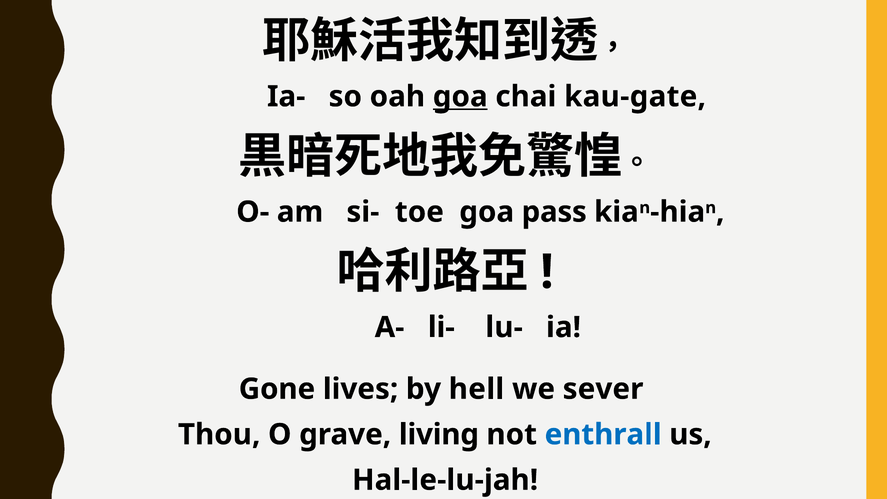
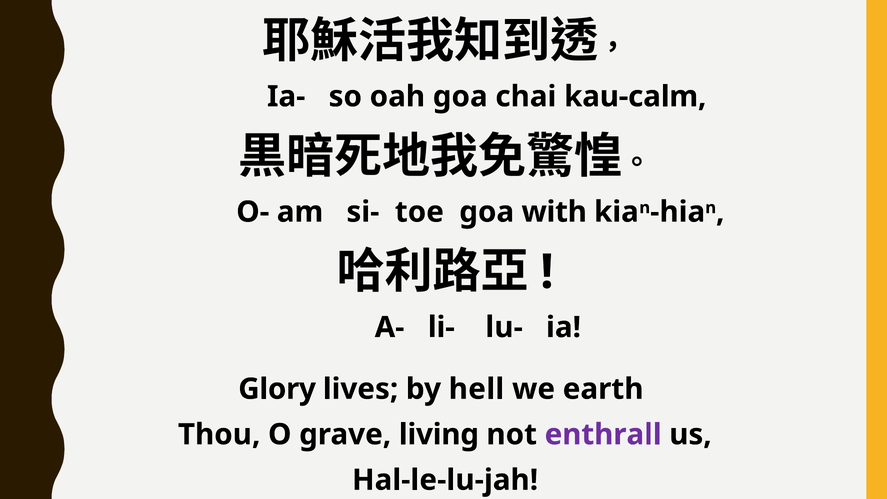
goa at (460, 97) underline: present -> none
kau-gate: kau-gate -> kau-calm
pass: pass -> with
Gone: Gone -> Glory
sever: sever -> earth
enthrall colour: blue -> purple
